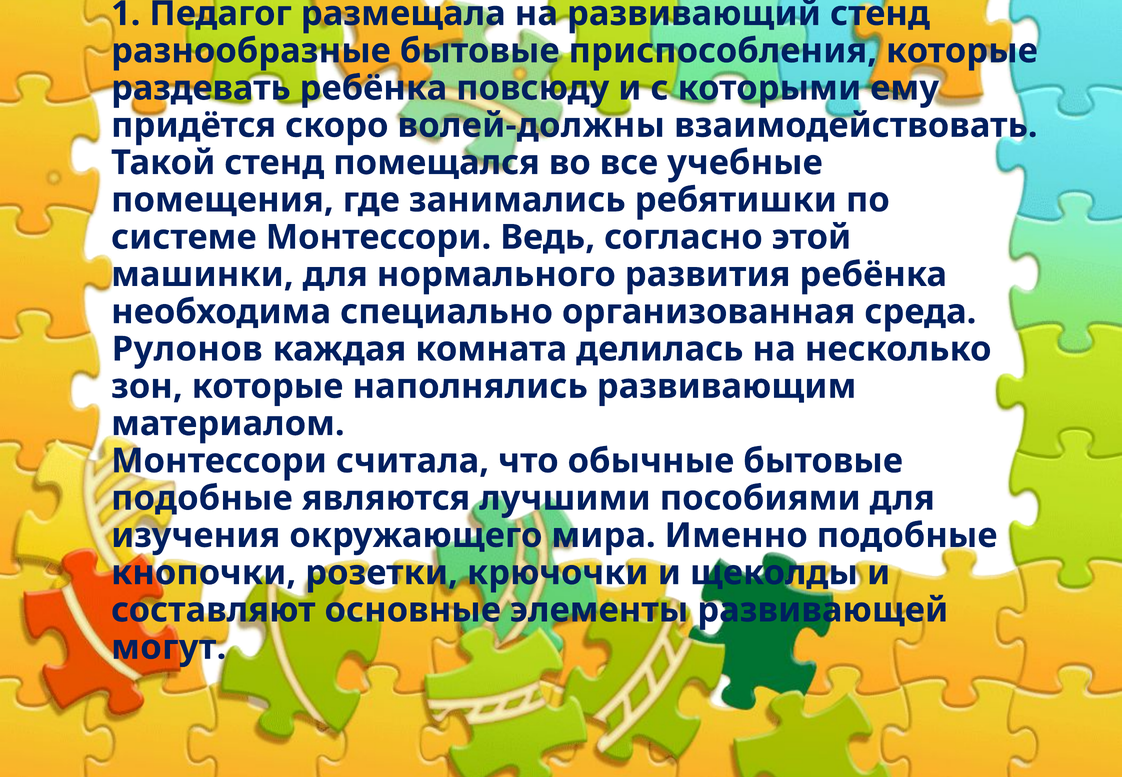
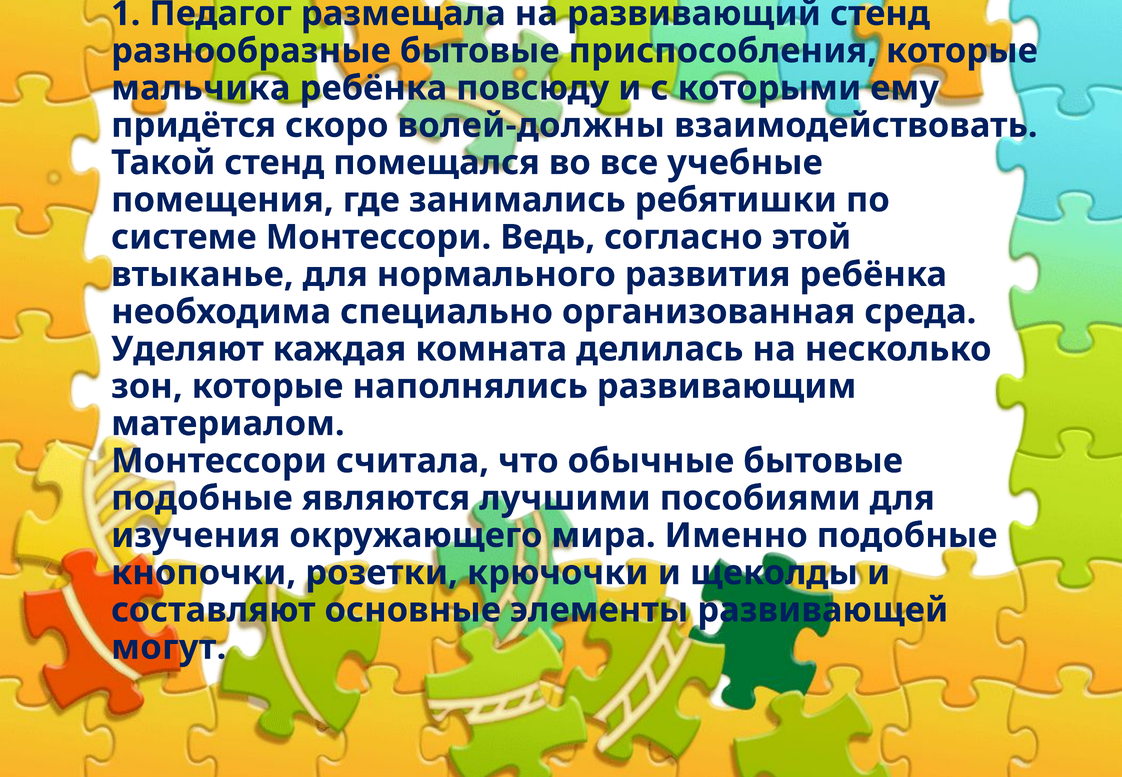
раздевать: раздевать -> мальчика
машинки: машинки -> втыканье
Рулонов: Рулонов -> Уделяют
